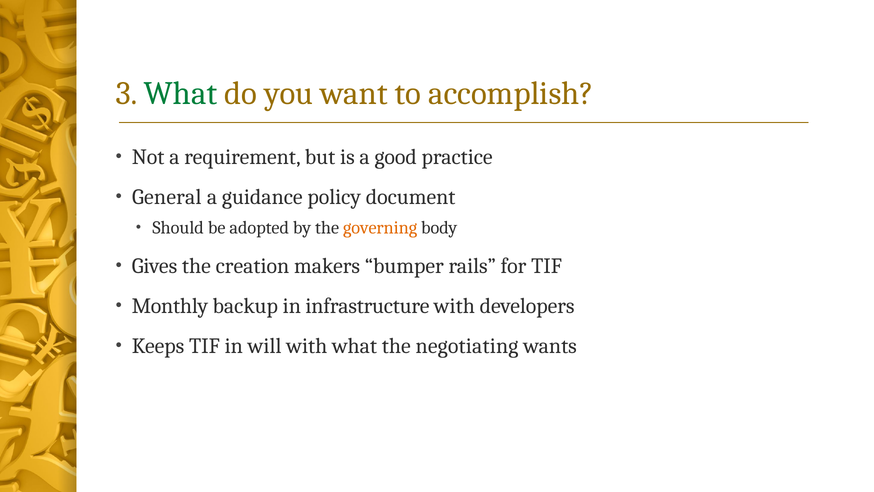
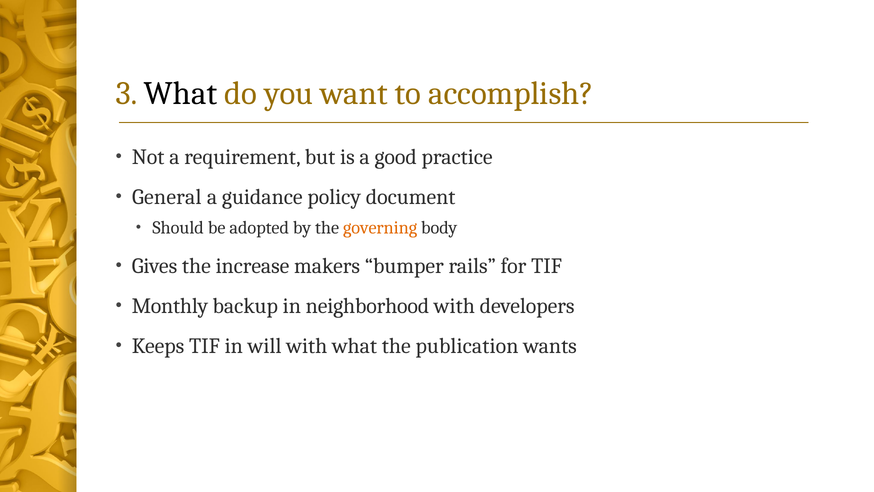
What at (181, 94) colour: green -> black
creation: creation -> increase
infrastructure: infrastructure -> neighborhood
negotiating: negotiating -> publication
